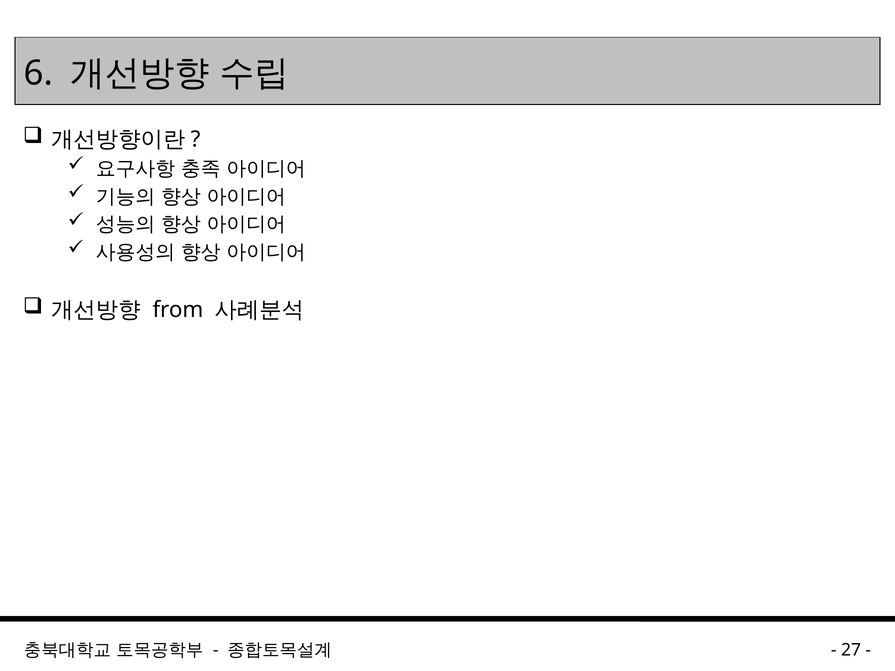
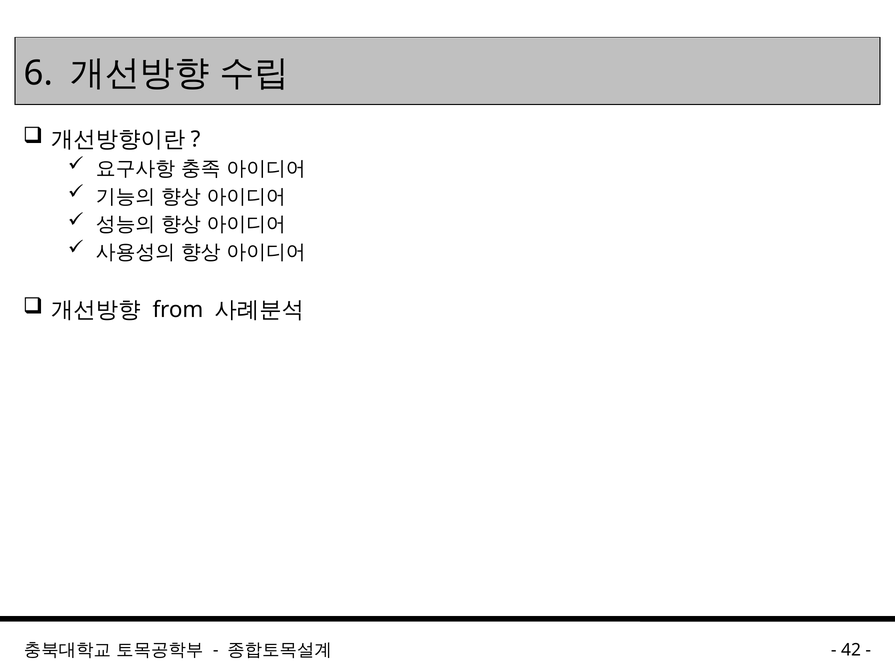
27: 27 -> 42
